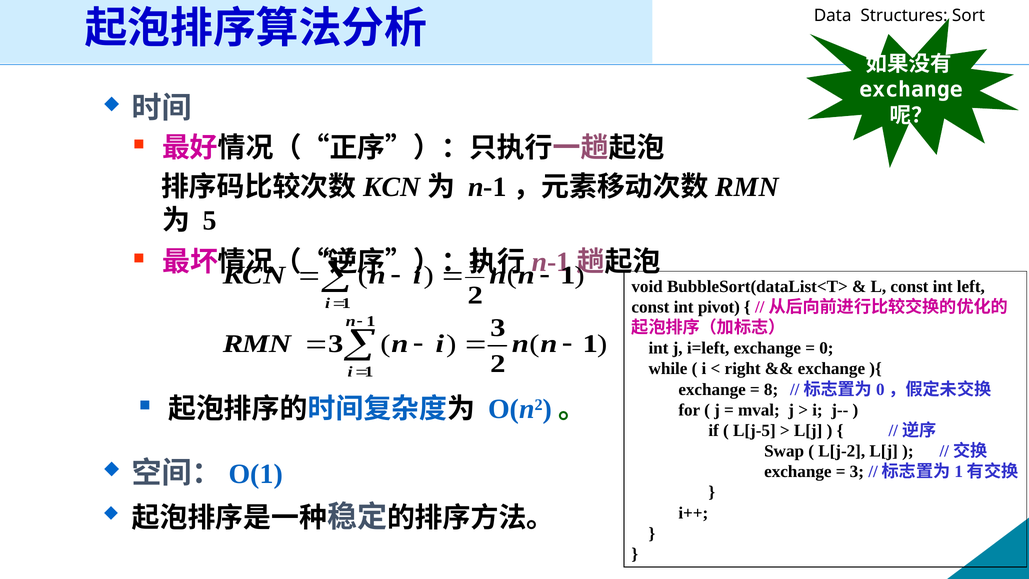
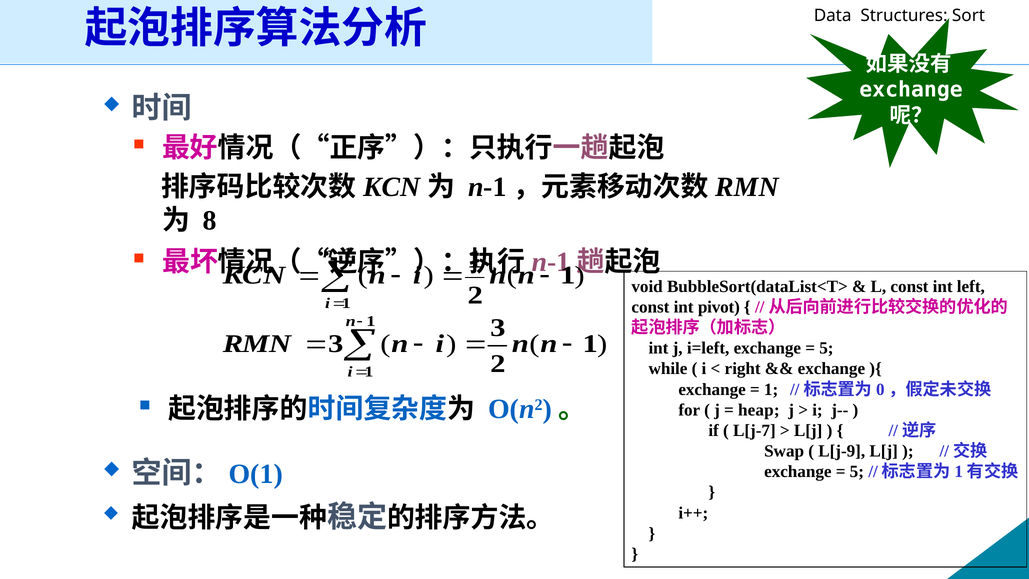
5: 5 -> 8
0 at (826, 348): 0 -> 5
8 at (771, 389): 8 -> 1
mval: mval -> heap
L[j-5: L[j-5 -> L[j-7
L[j-2: L[j-2 -> L[j-9
3 at (857, 472): 3 -> 5
